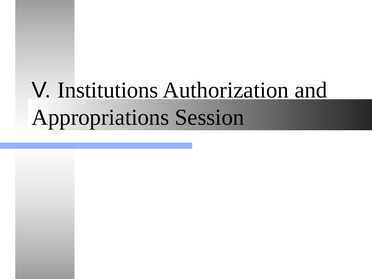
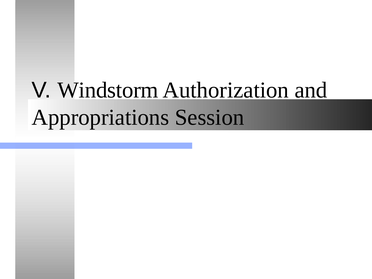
Institutions: Institutions -> Windstorm
